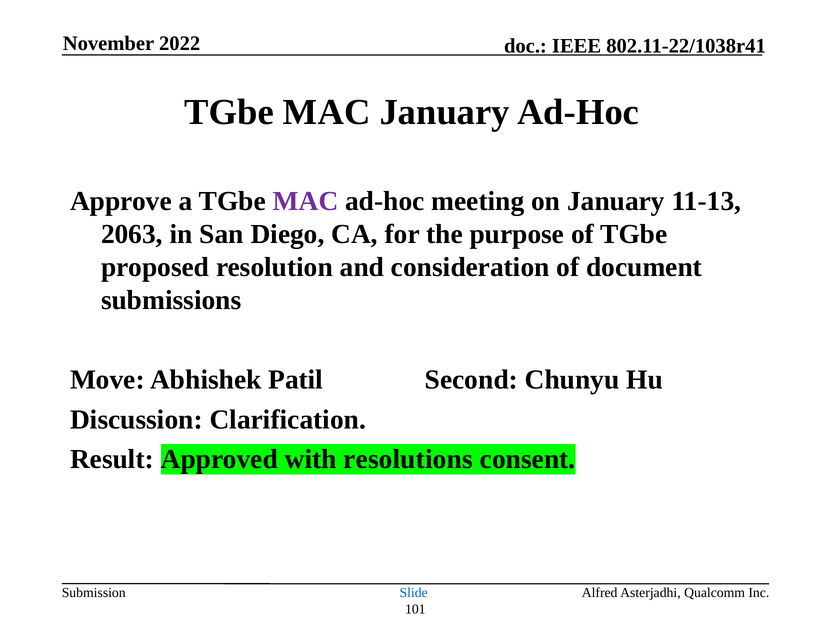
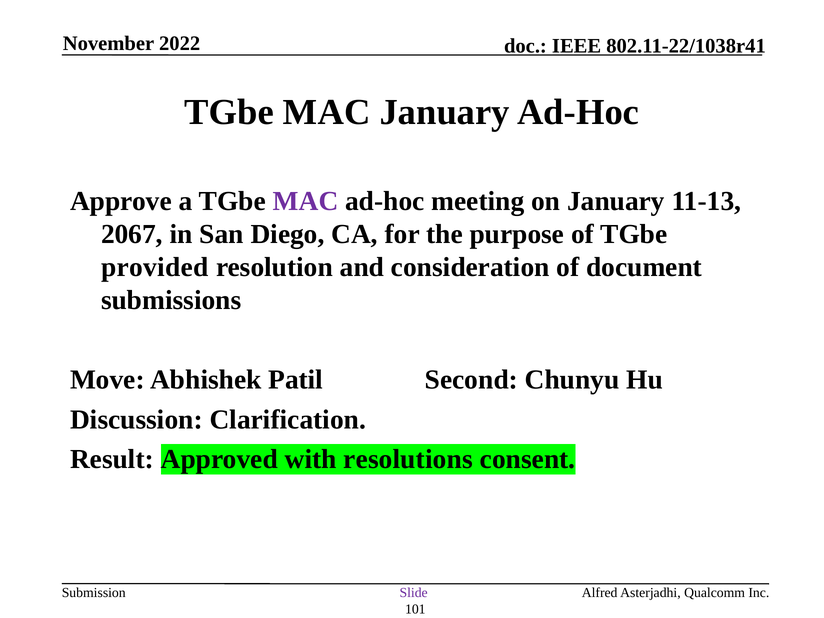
2063: 2063 -> 2067
proposed: proposed -> provided
Slide colour: blue -> purple
